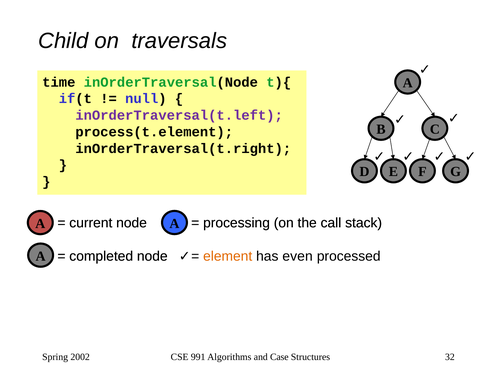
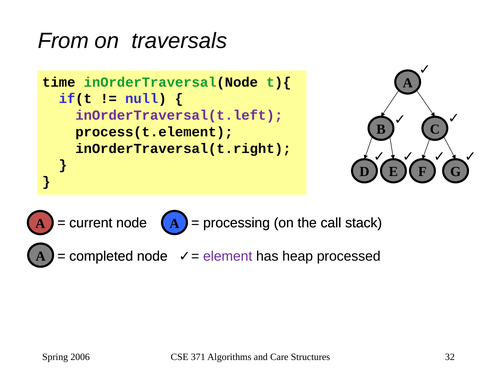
Child: Child -> From
element colour: orange -> purple
even: even -> heap
2002: 2002 -> 2006
991: 991 -> 371
Case: Case -> Care
